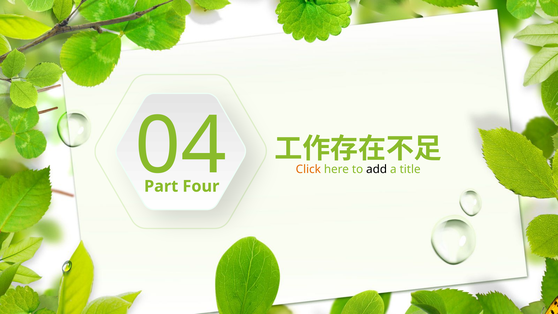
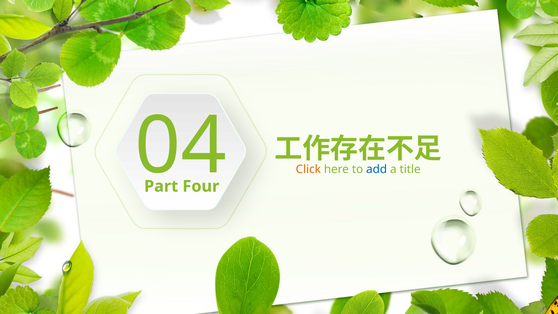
add colour: black -> blue
